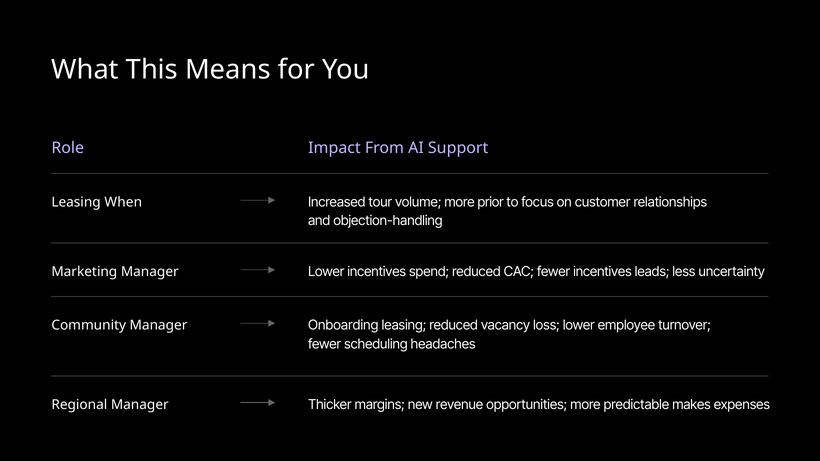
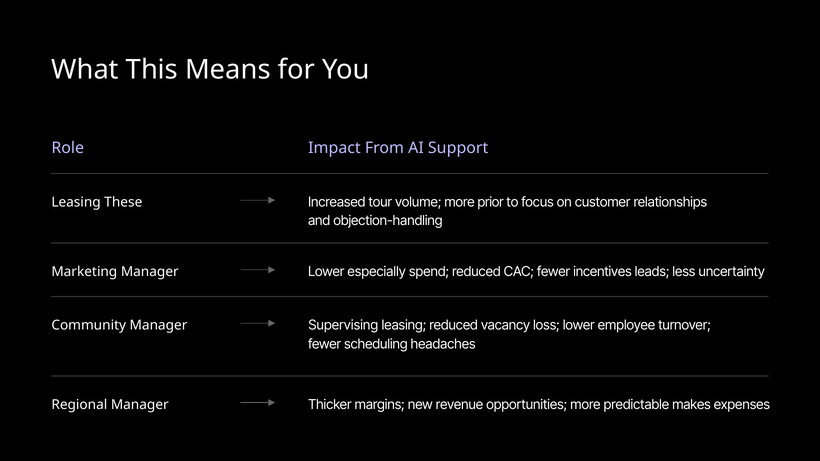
When: When -> These
Lower incentives: incentives -> especially
Onboarding: Onboarding -> Supervising
